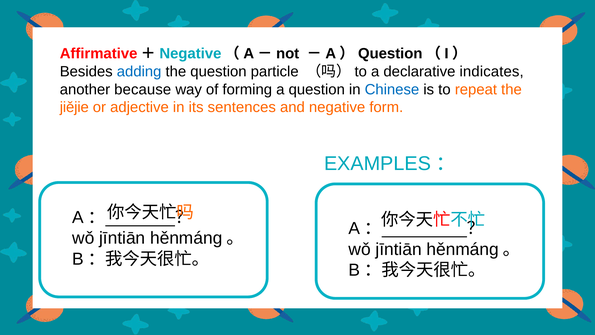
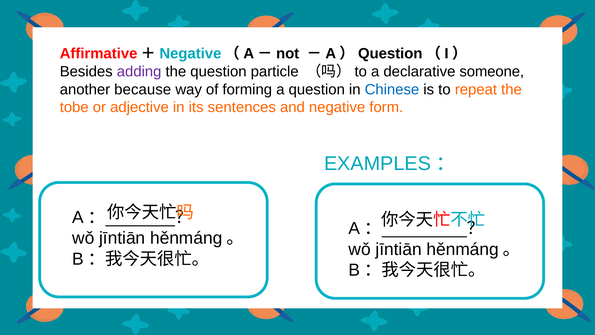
adding colour: blue -> purple
indicates: indicates -> someone
jiějie: jiějie -> tobe
